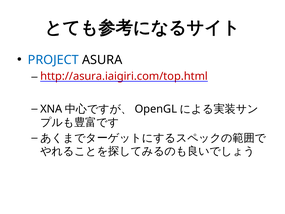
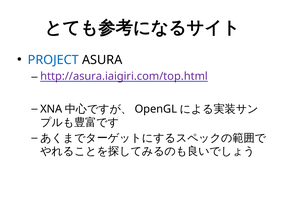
http://asura.iaigiri.com/top.html colour: red -> purple
